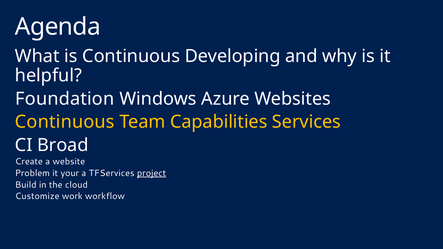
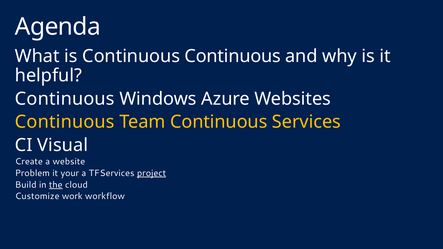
Continuous Developing: Developing -> Continuous
Foundation at (65, 99): Foundation -> Continuous
Team Capabilities: Capabilities -> Continuous
Broad: Broad -> Visual
the underline: none -> present
